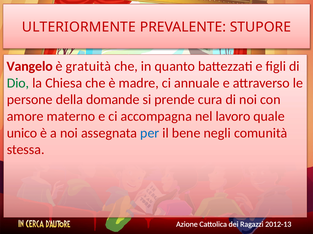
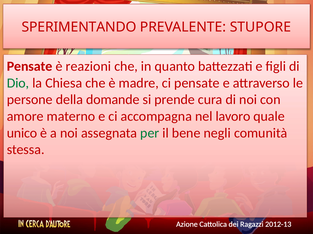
ULTERIORMENTE: ULTERIORMENTE -> SPERIMENTANDO
Vangelo at (30, 67): Vangelo -> Pensate
gratuità: gratuità -> reazioni
ci annuale: annuale -> pensate
per colour: blue -> green
